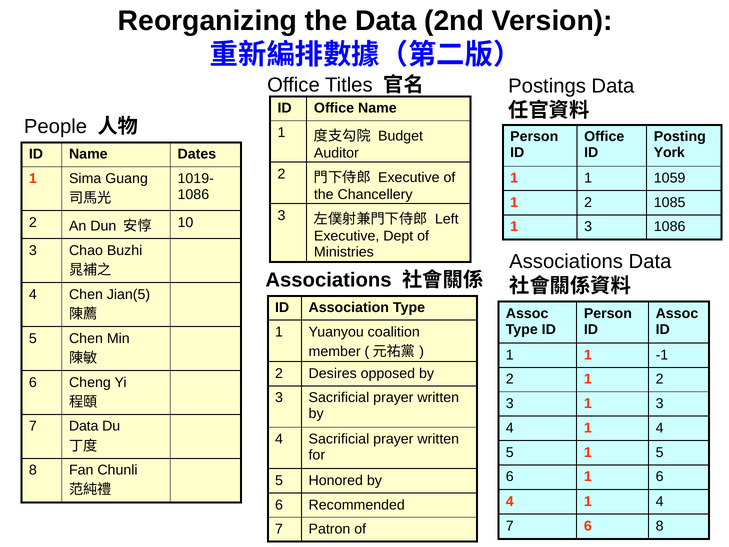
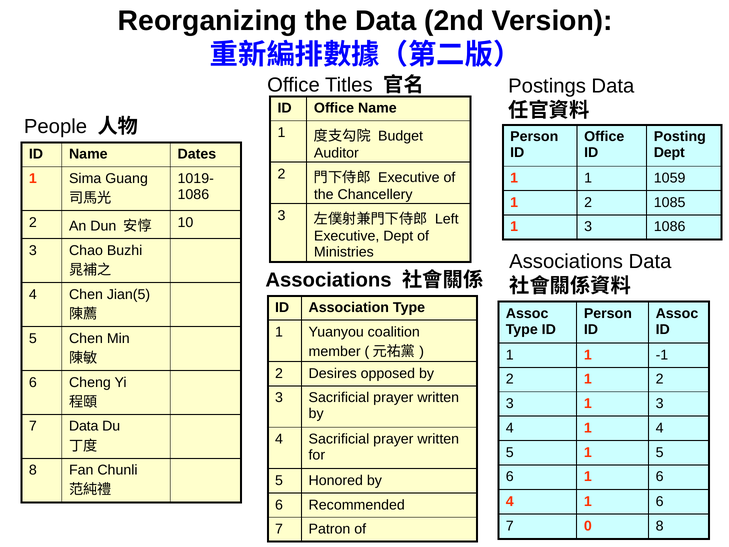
York at (669, 153): York -> Dept
4 at (660, 501): 4 -> 6
7 6: 6 -> 0
